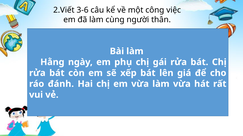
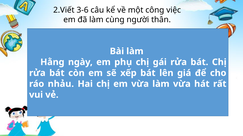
đánh: đánh -> nhảu
